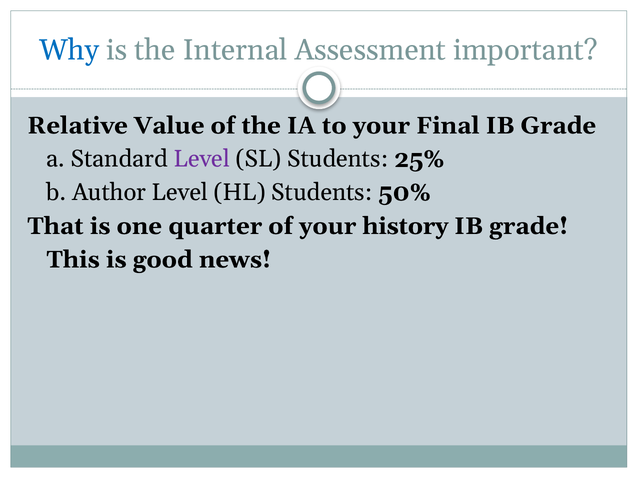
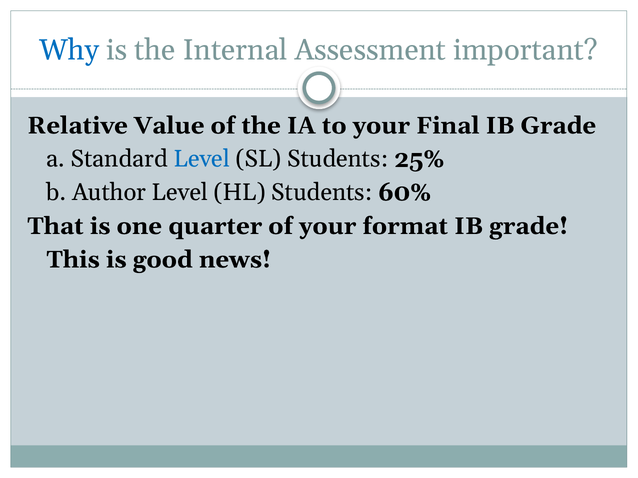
Level at (202, 159) colour: purple -> blue
50%: 50% -> 60%
history: history -> format
